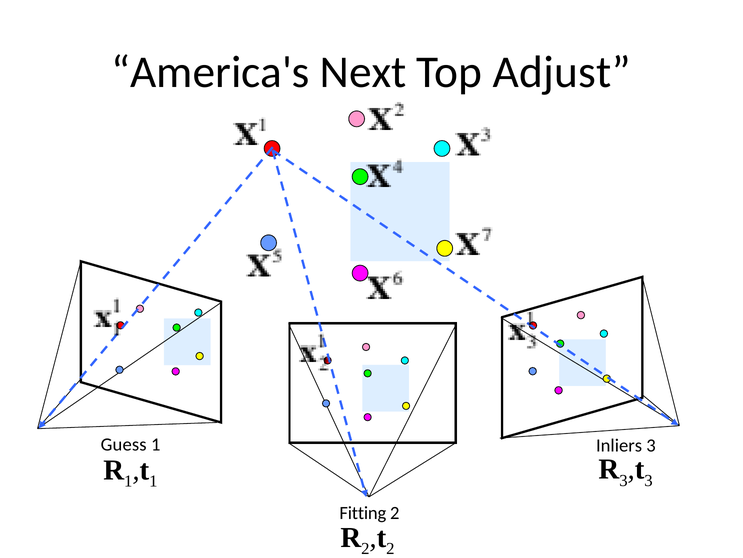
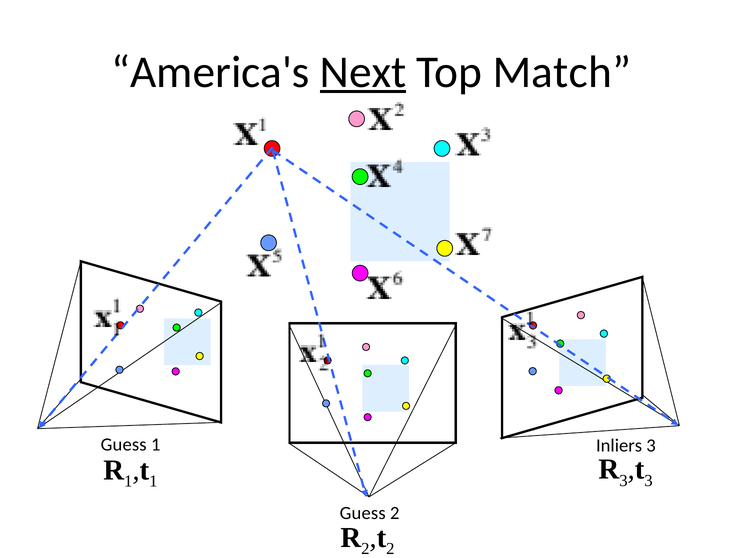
Next underline: none -> present
Adjust: Adjust -> Match
Fitting at (363, 512): Fitting -> Guess
